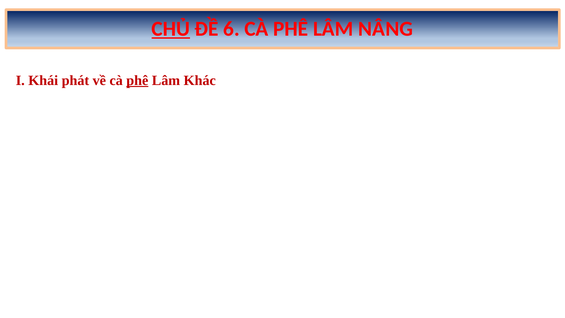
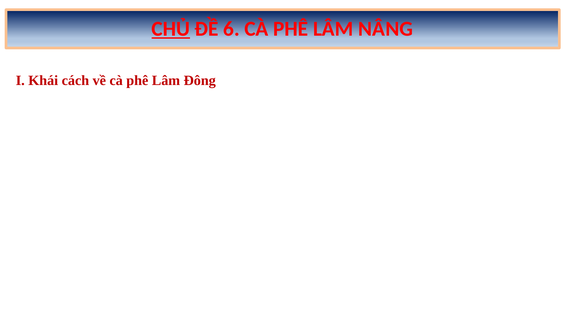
phát: phát -> cách
phê at (137, 80) underline: present -> none
Khác: Khác -> Đông
